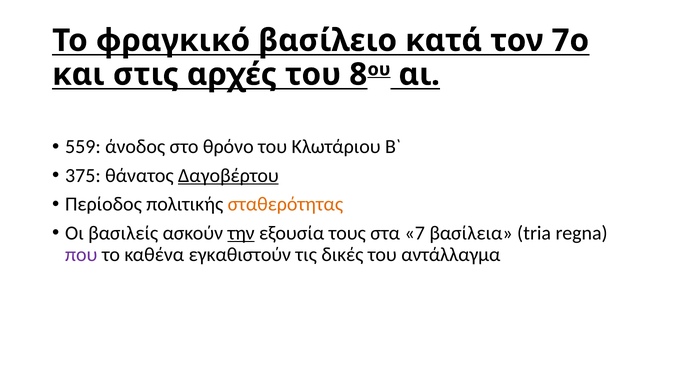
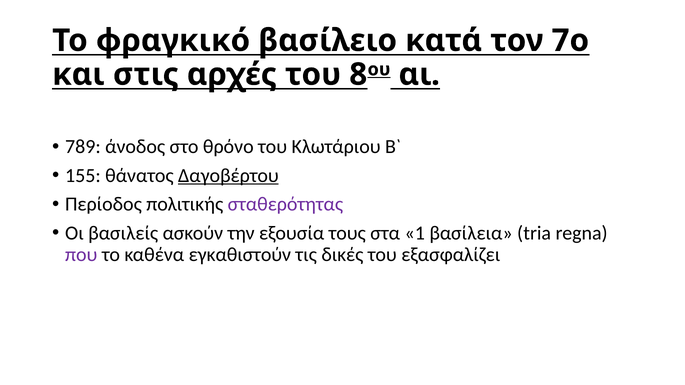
559: 559 -> 789
375: 375 -> 155
σταθερότητας colour: orange -> purple
την underline: present -> none
7: 7 -> 1
αντάλλαγμα: αντάλλαγμα -> εξασφαλίζει
